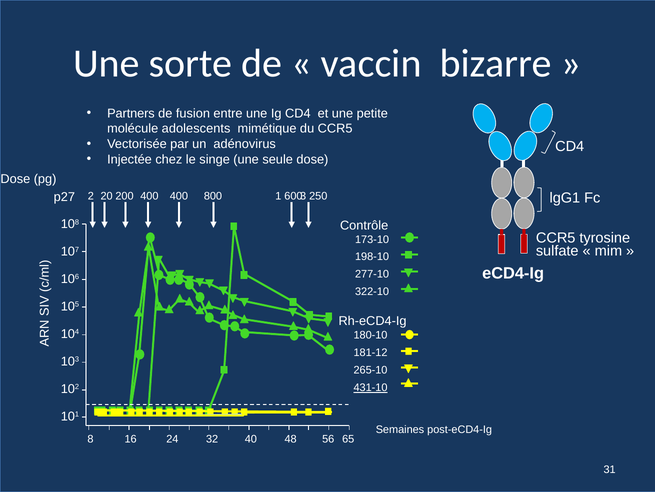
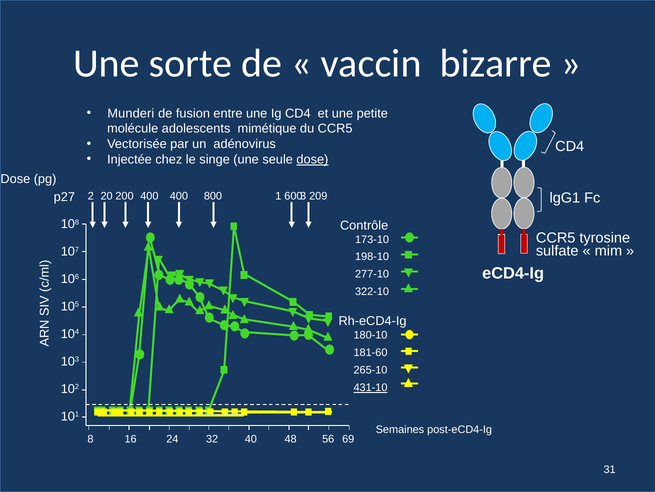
Partners: Partners -> Munderi
dose at (312, 159) underline: none -> present
250: 250 -> 209
181-12: 181-12 -> 181-60
65: 65 -> 69
